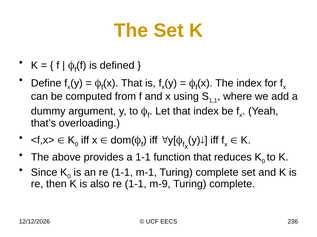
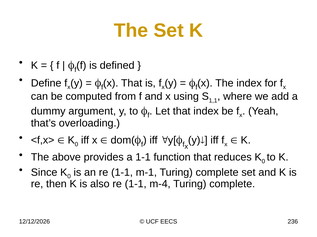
m-9: m-9 -> m-4
